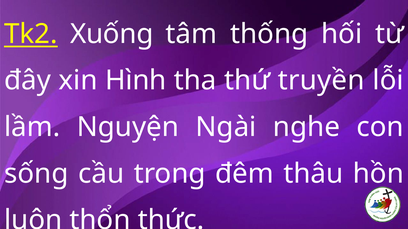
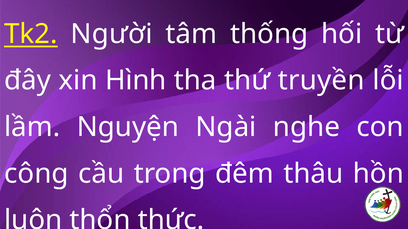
Xuống: Xuống -> Người
sống: sống -> công
